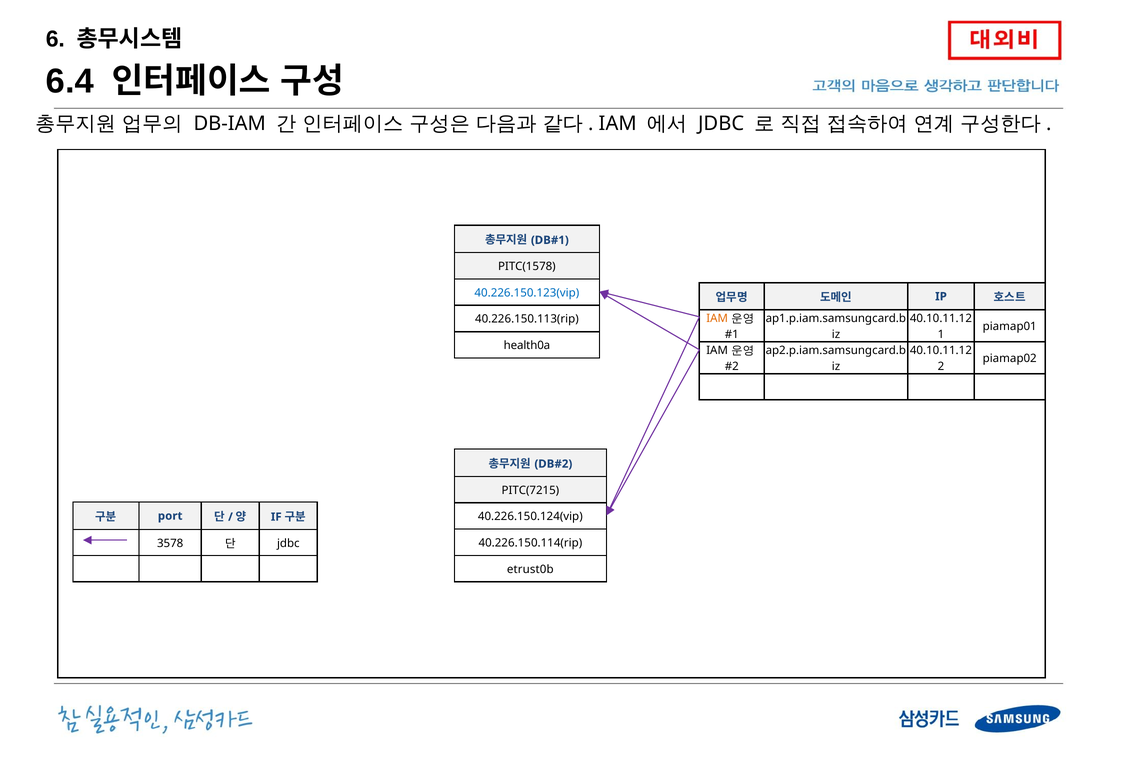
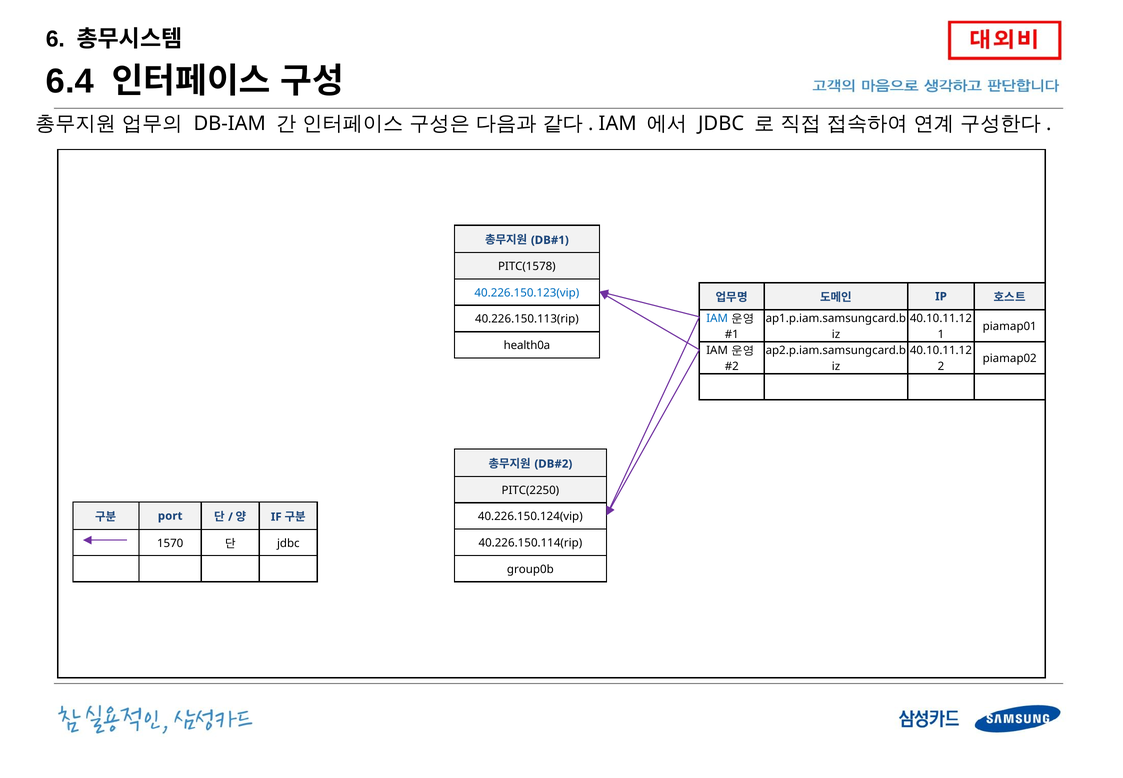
IAM at (717, 318) colour: orange -> blue
PITC(7215: PITC(7215 -> PITC(2250
3578: 3578 -> 1570
etrust0b: etrust0b -> group0b
